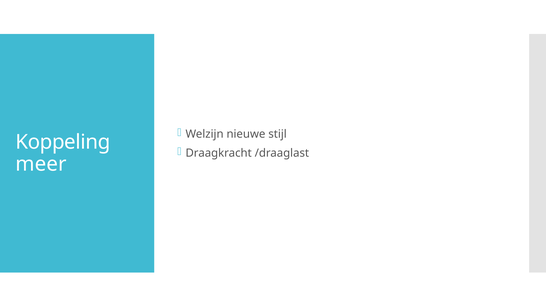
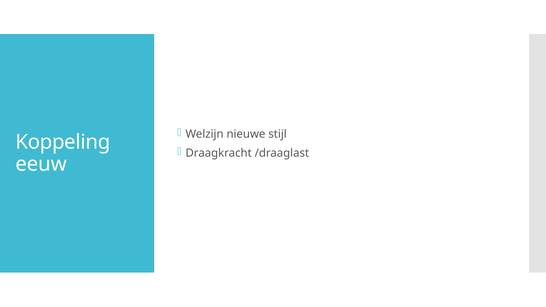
meer: meer -> eeuw
